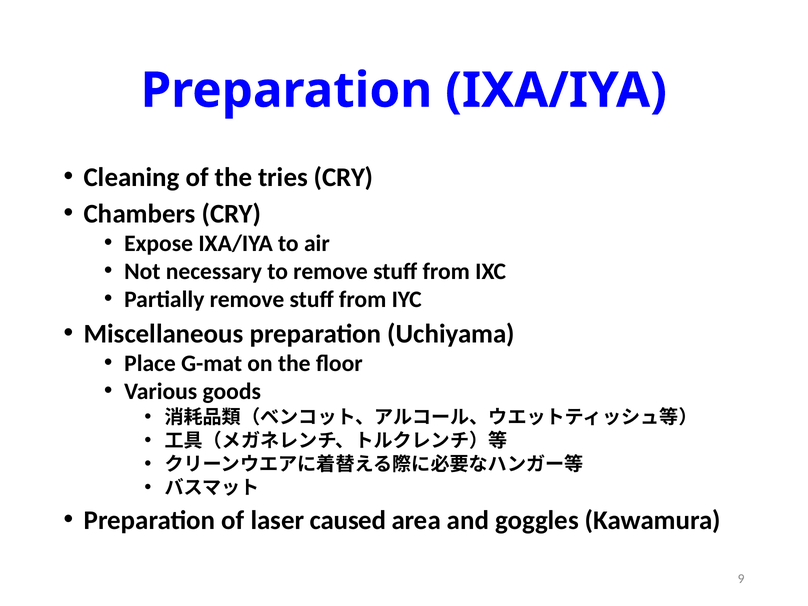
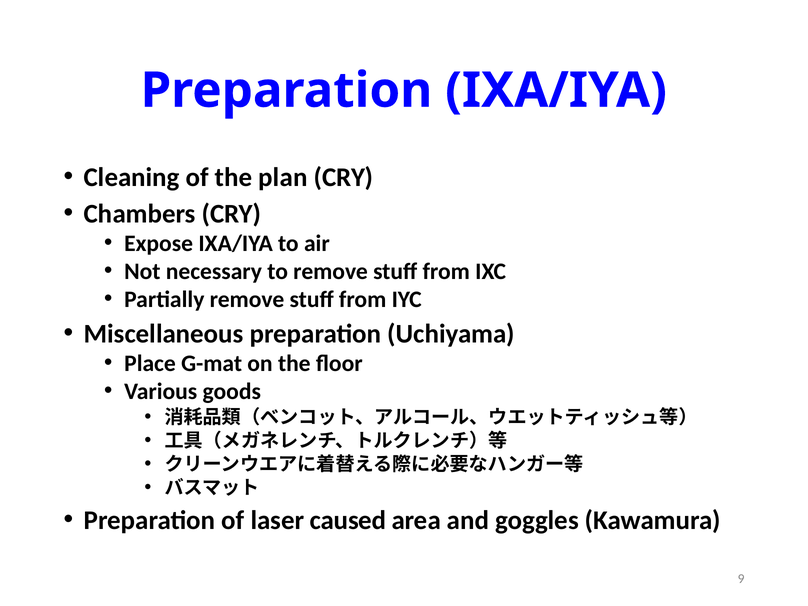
tries: tries -> plan
